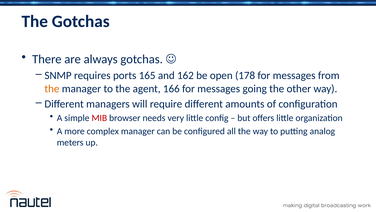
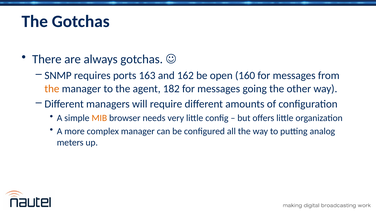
165: 165 -> 163
178: 178 -> 160
166: 166 -> 182
MIB colour: red -> orange
